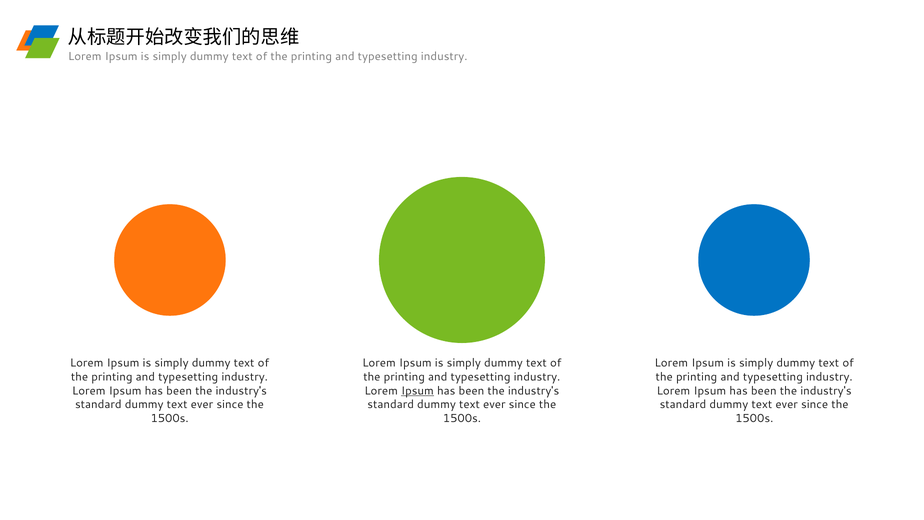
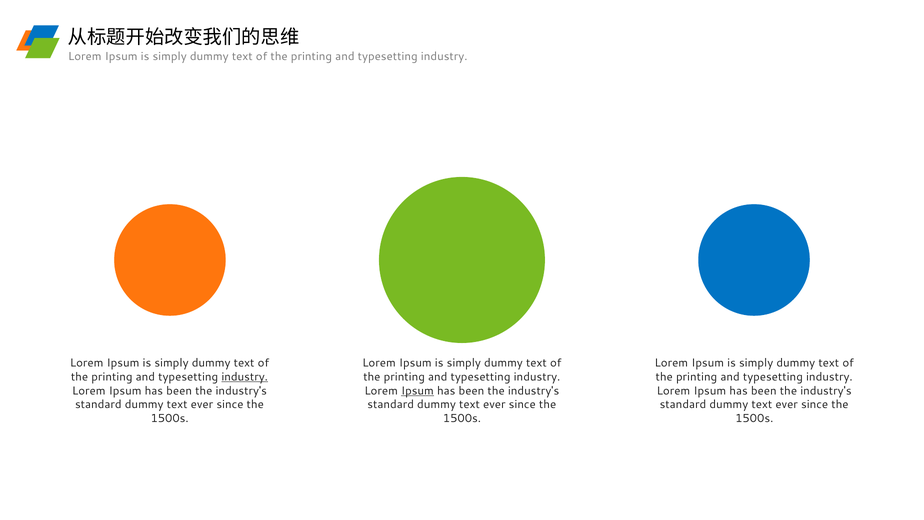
industry at (245, 377) underline: none -> present
